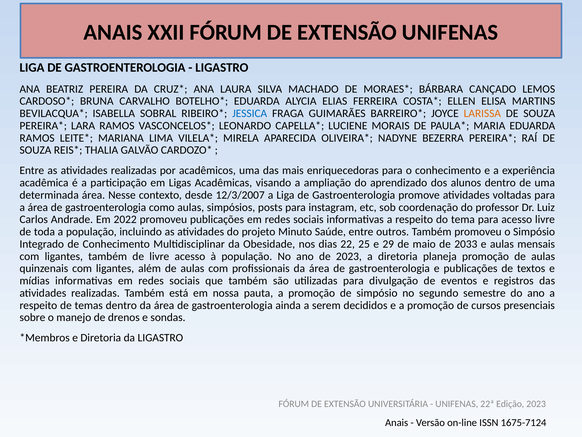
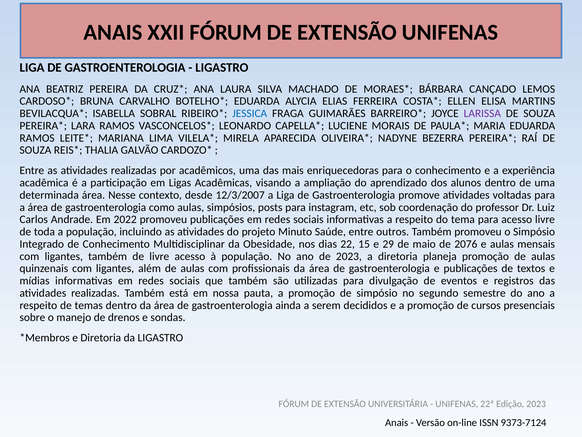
LARISSA colour: orange -> purple
25: 25 -> 15
2033: 2033 -> 2076
1675-7124: 1675-7124 -> 9373-7124
